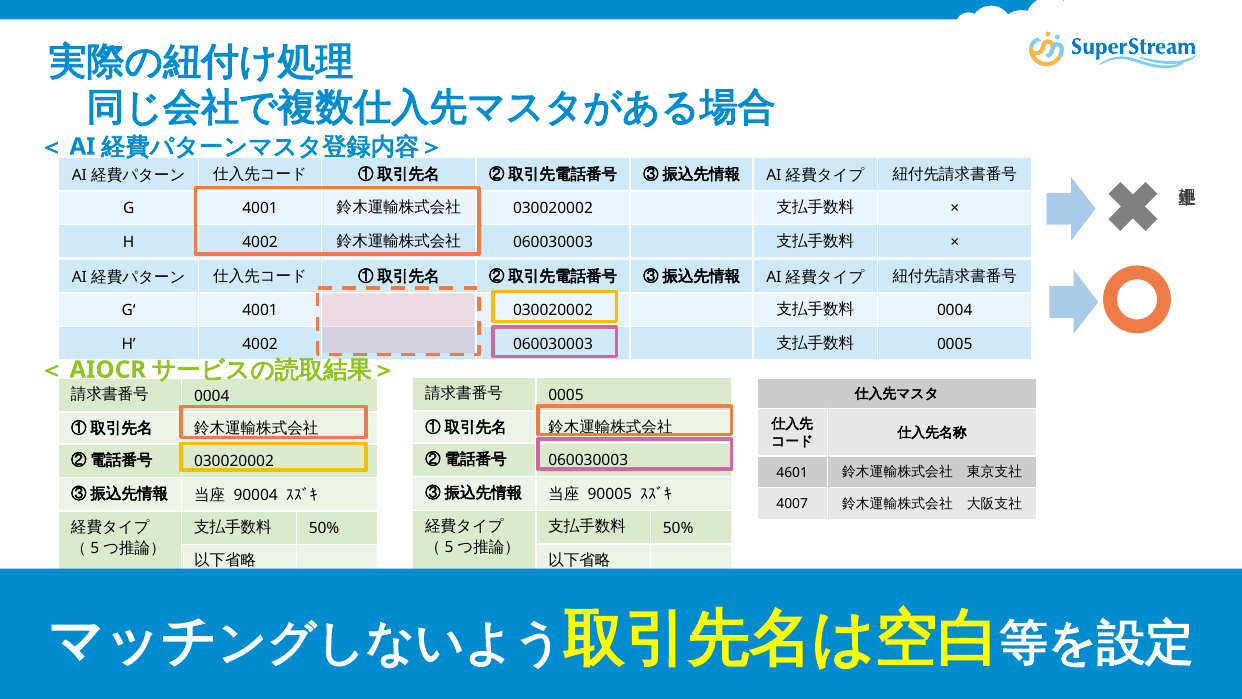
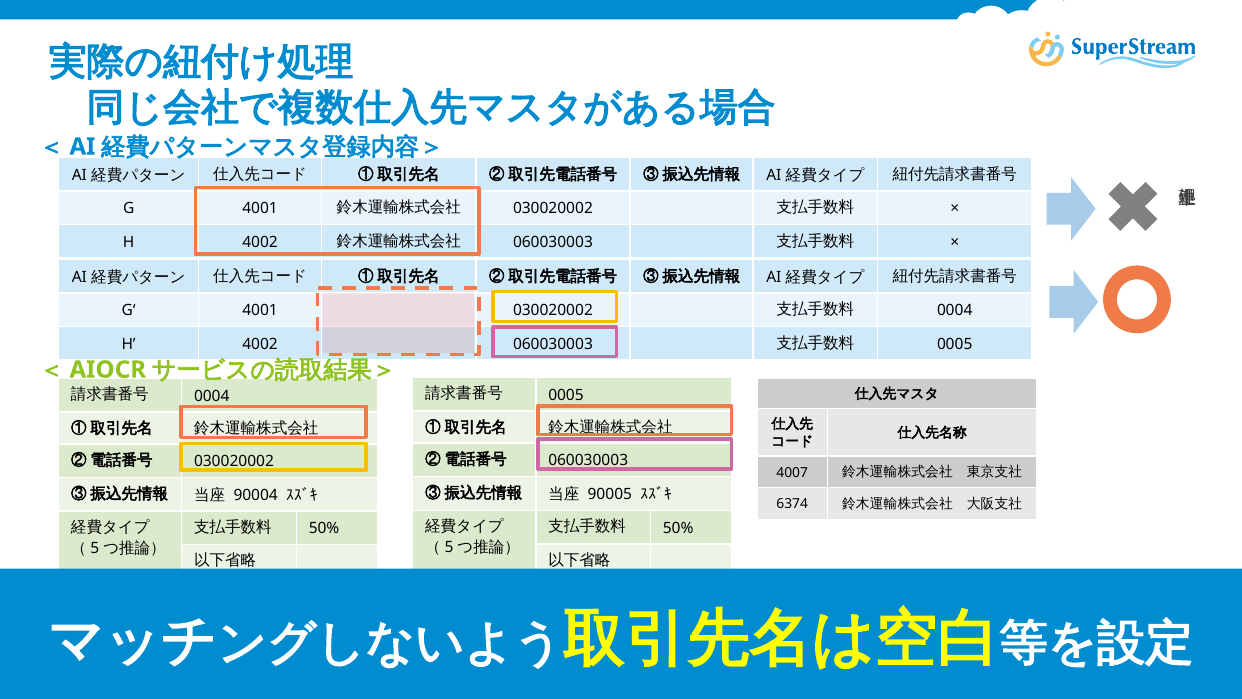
4601: 4601 -> 4007
4007: 4007 -> 6374
